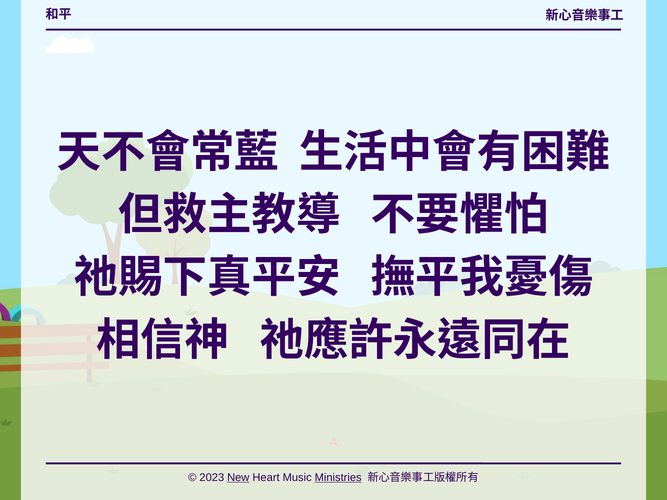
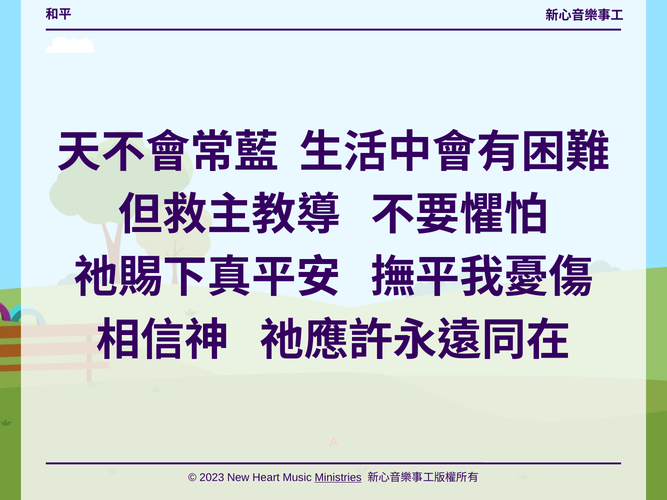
New underline: present -> none
